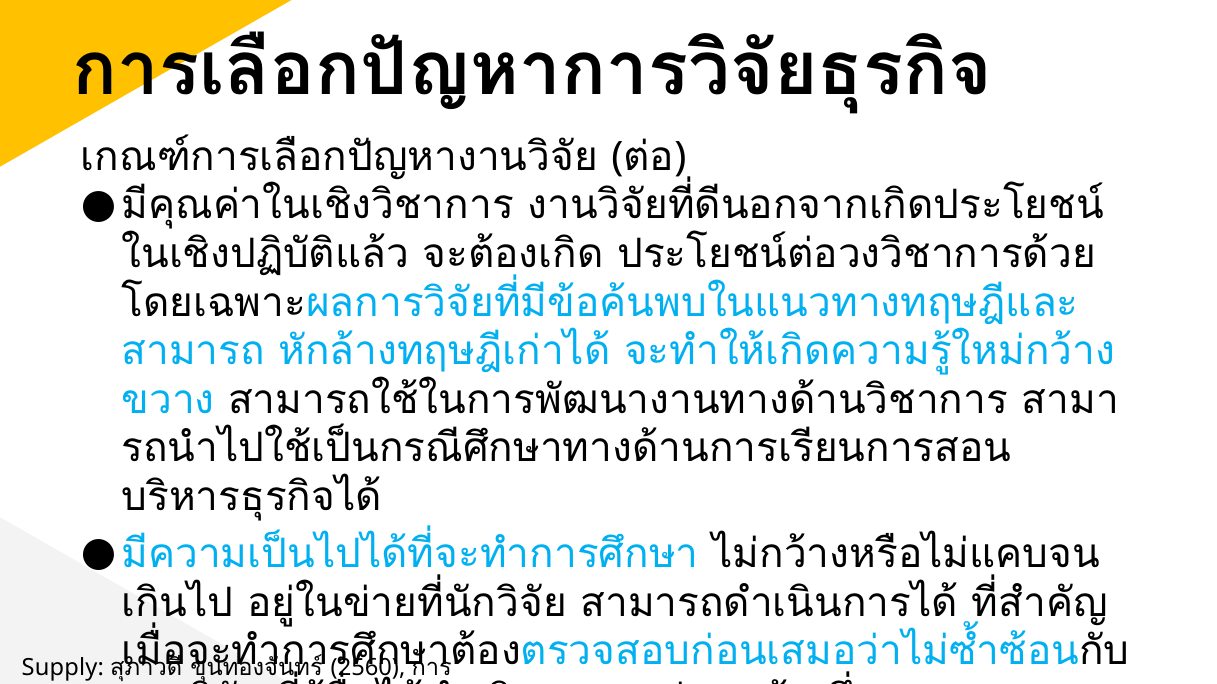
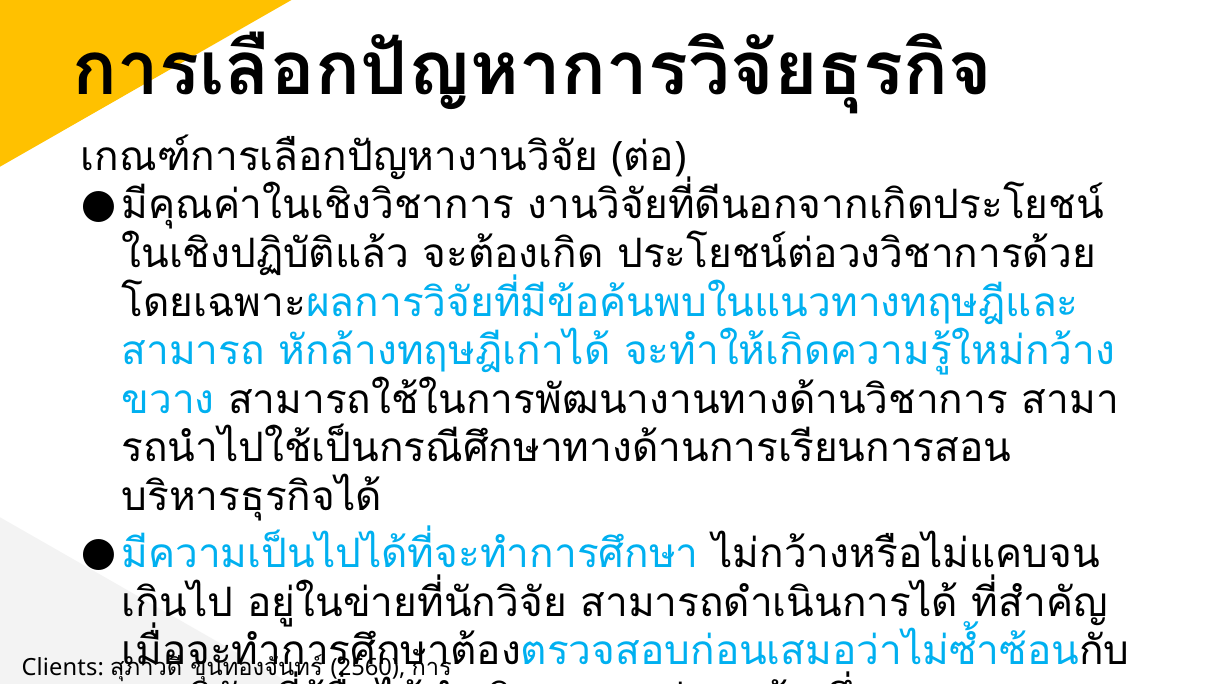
Supply: Supply -> Clients
